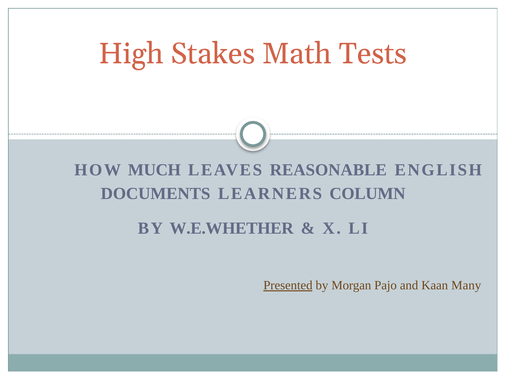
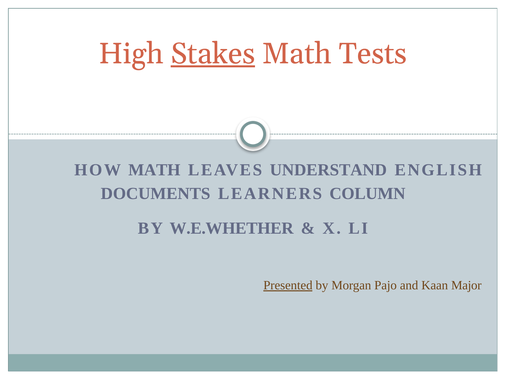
Stakes underline: none -> present
HOW MUCH: MUCH -> MATH
REASONABLE: REASONABLE -> UNDERSTAND
Many: Many -> Major
